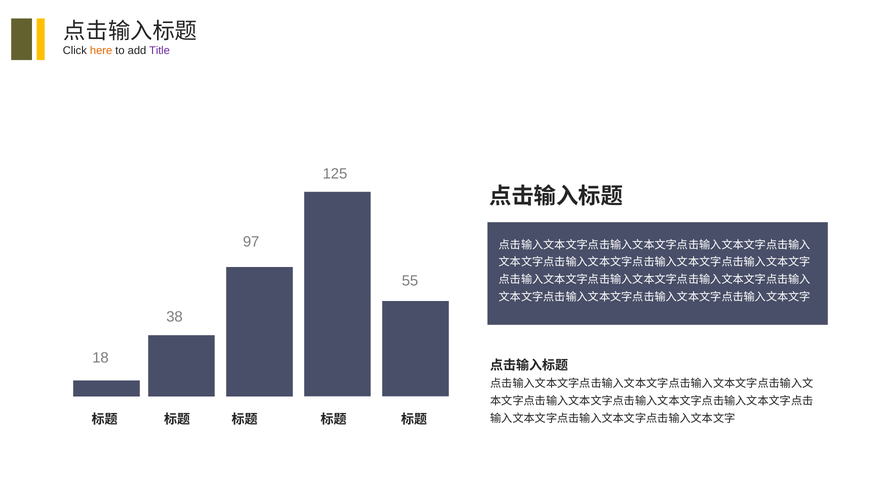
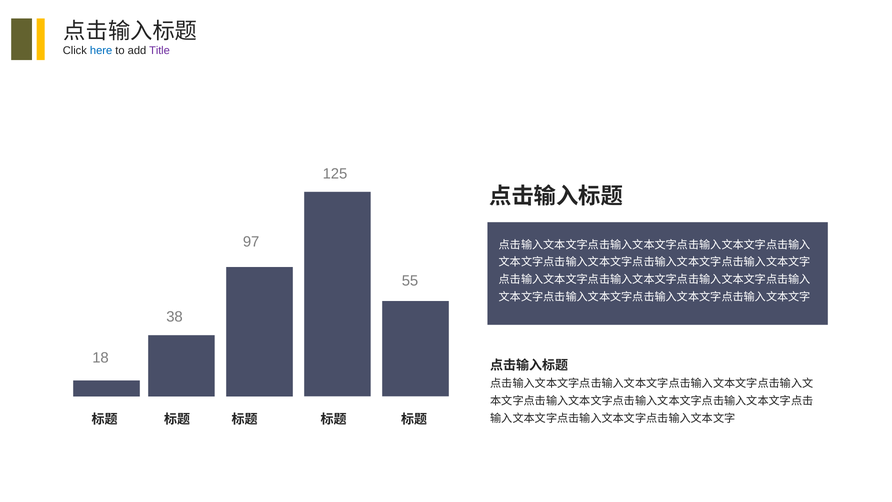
here colour: orange -> blue
